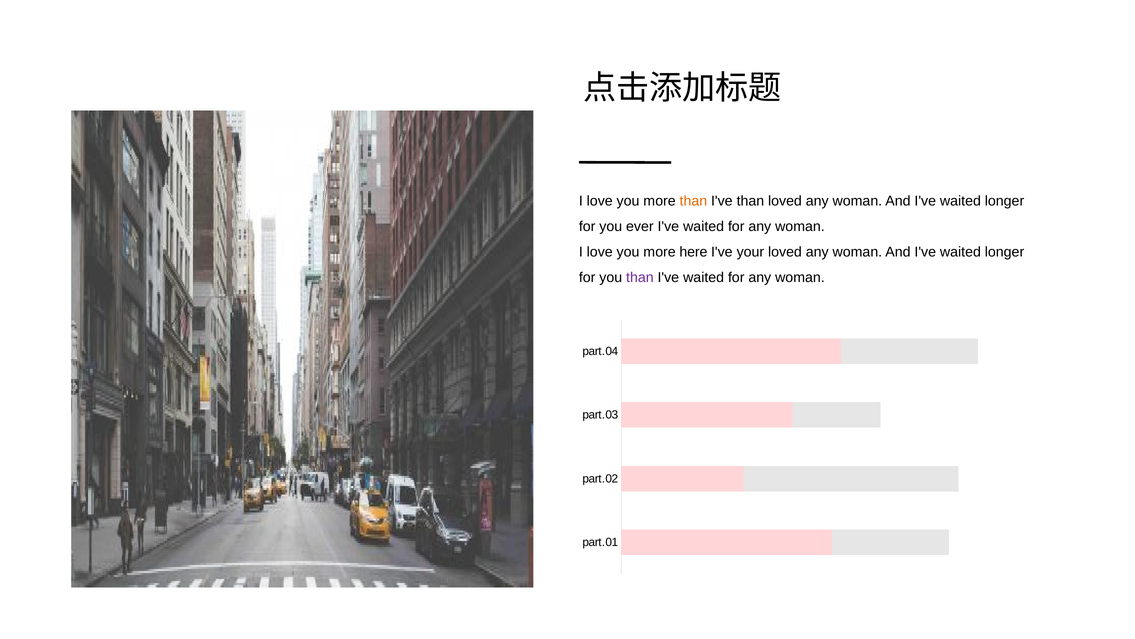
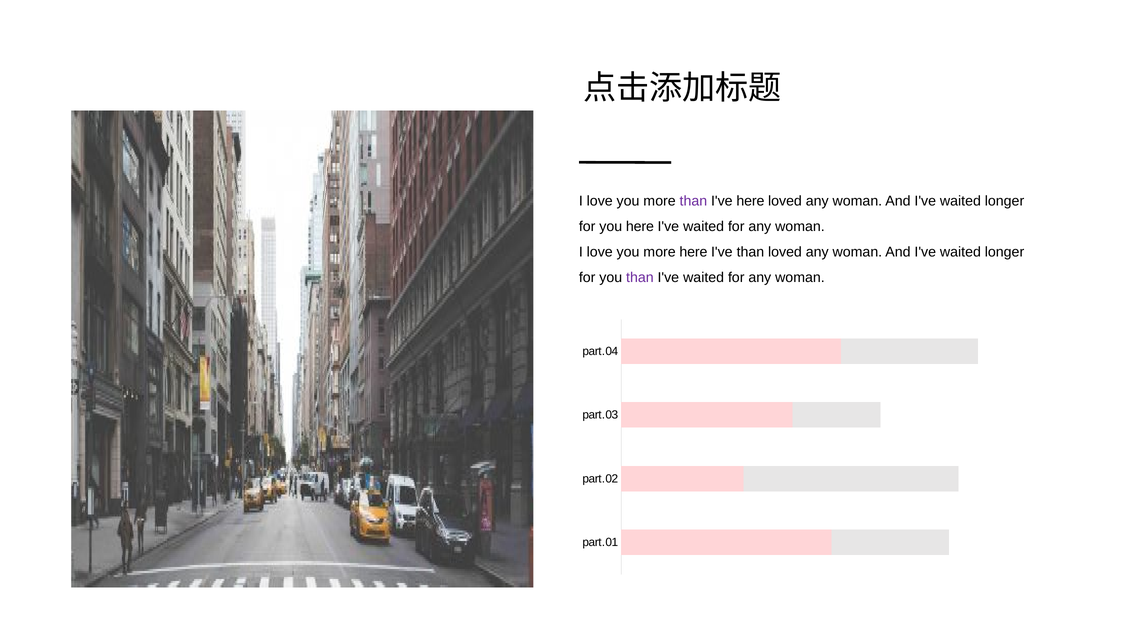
than at (693, 201) colour: orange -> purple
I've than: than -> here
you ever: ever -> here
I've your: your -> than
